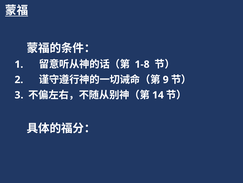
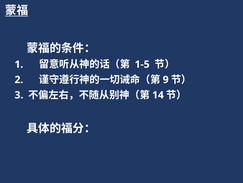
1-8: 1-8 -> 1-5
